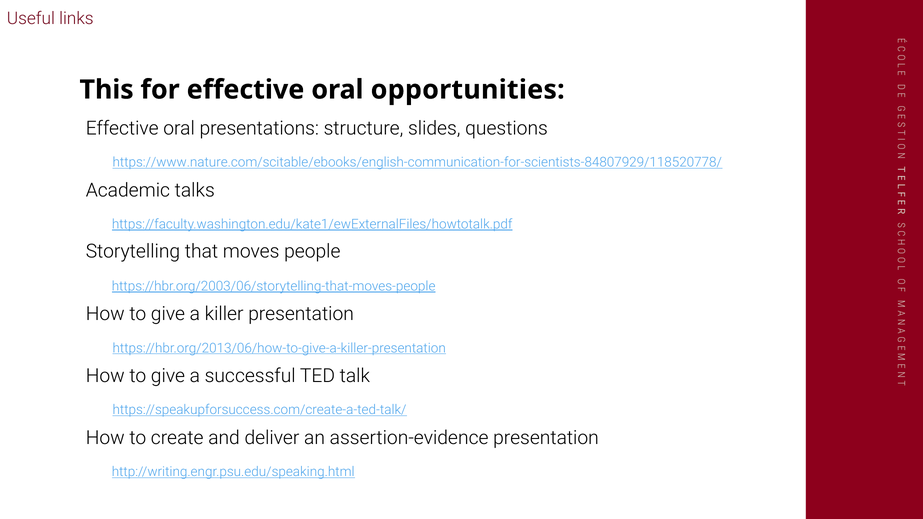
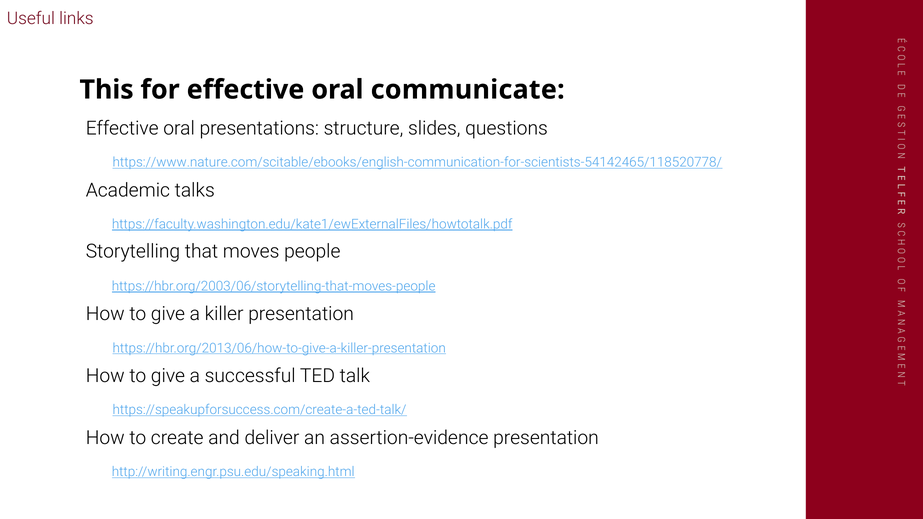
opportunities: opportunities -> communicate
https://www.nature.com/scitable/ebooks/english-communication-for-scientists-84807929/118520778/: https://www.nature.com/scitable/ebooks/english-communication-for-scientists-84807929/118520778/ -> https://www.nature.com/scitable/ebooks/english-communication-for-scientists-54142465/118520778/
